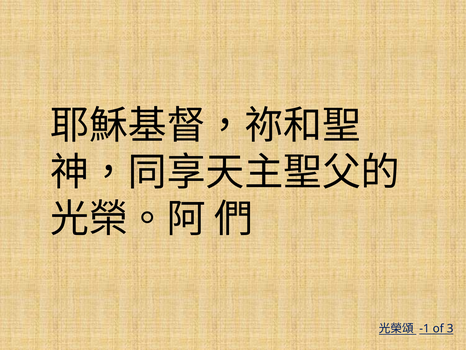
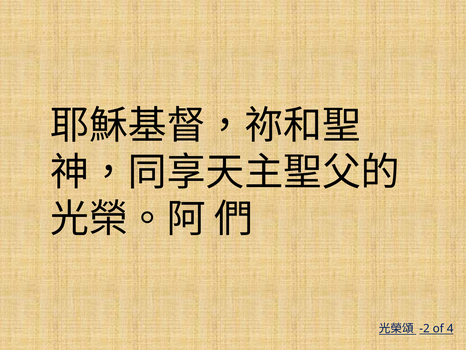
-1: -1 -> -2
3: 3 -> 4
